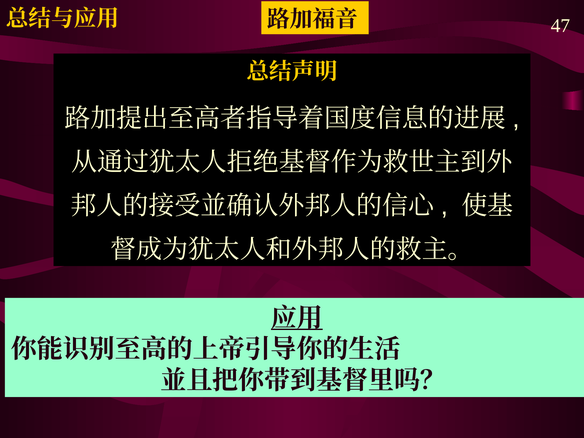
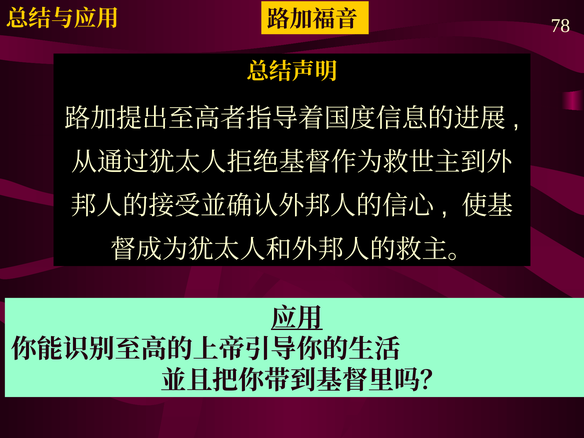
47: 47 -> 78
